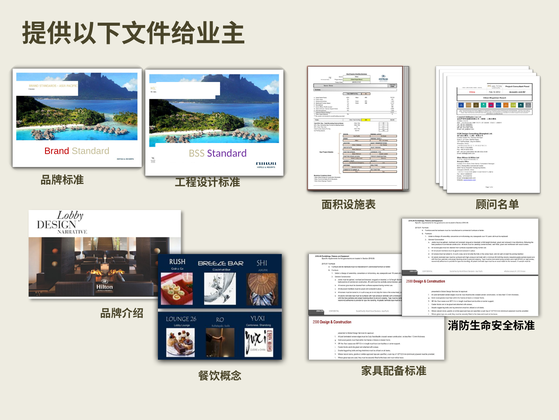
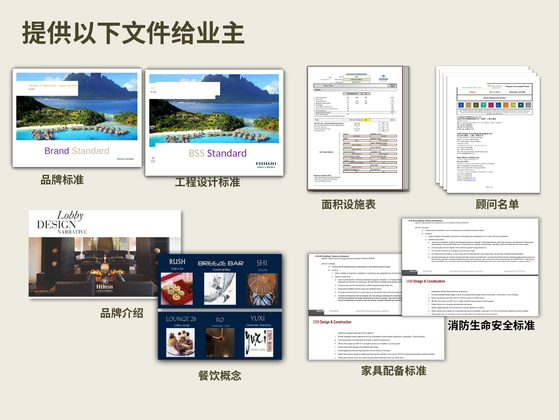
Brand colour: red -> purple
